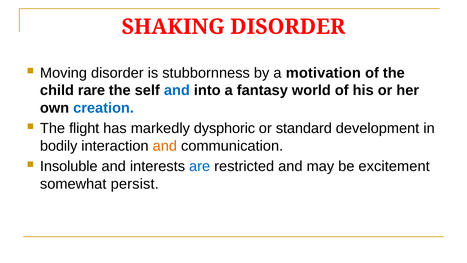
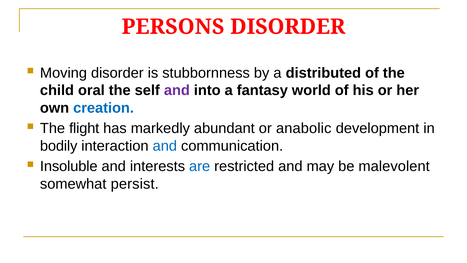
SHAKING: SHAKING -> PERSONS
motivation: motivation -> distributed
rare: rare -> oral
and at (177, 90) colour: blue -> purple
dysphoric: dysphoric -> abundant
standard: standard -> anabolic
and at (165, 146) colour: orange -> blue
excitement: excitement -> malevolent
